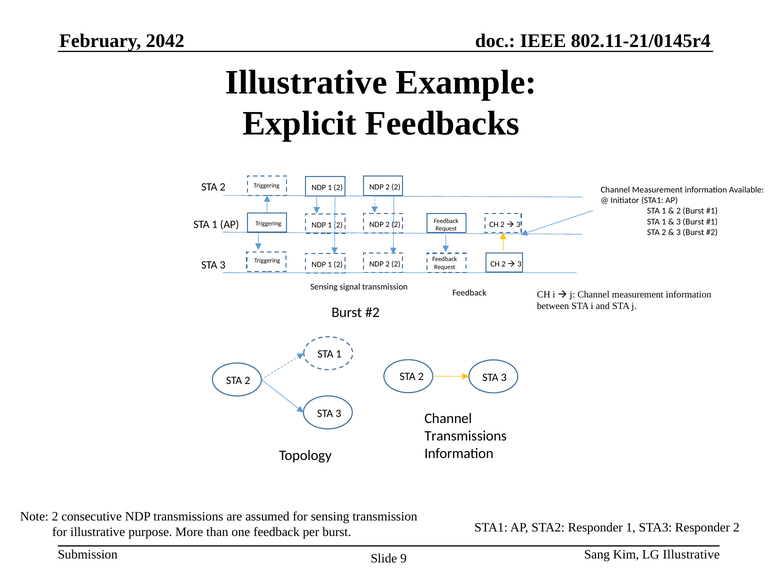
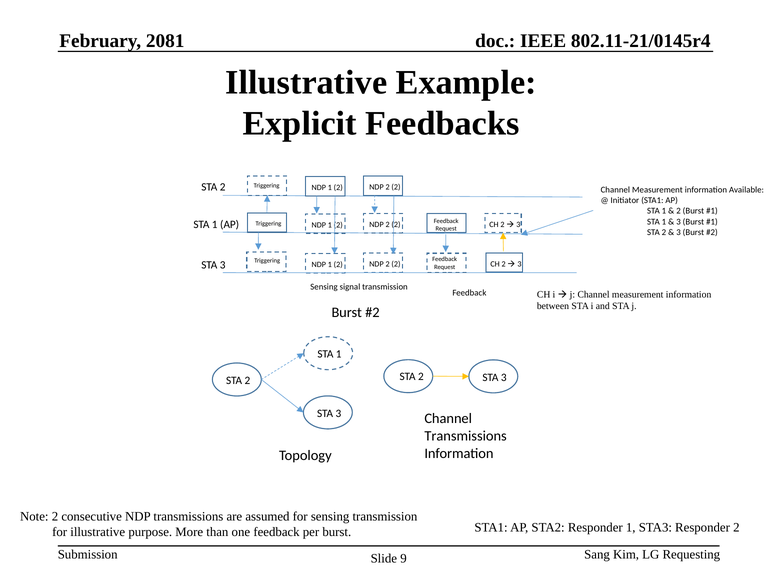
2042: 2042 -> 2081
LG Illustrative: Illustrative -> Requesting
